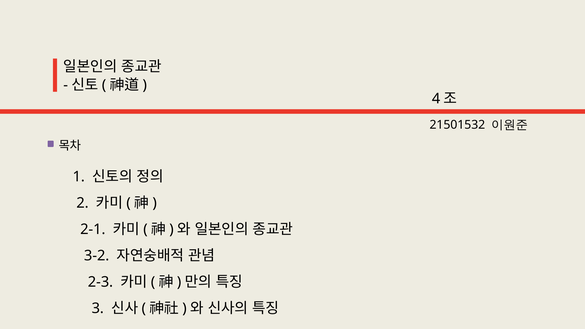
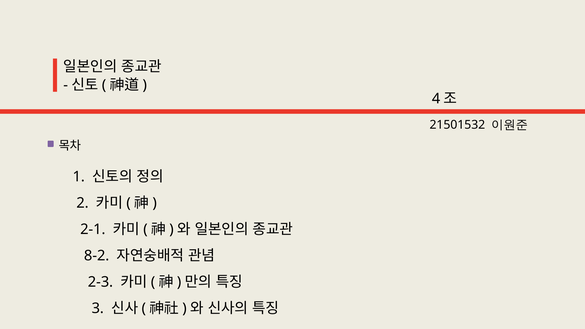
3-2: 3-2 -> 8-2
